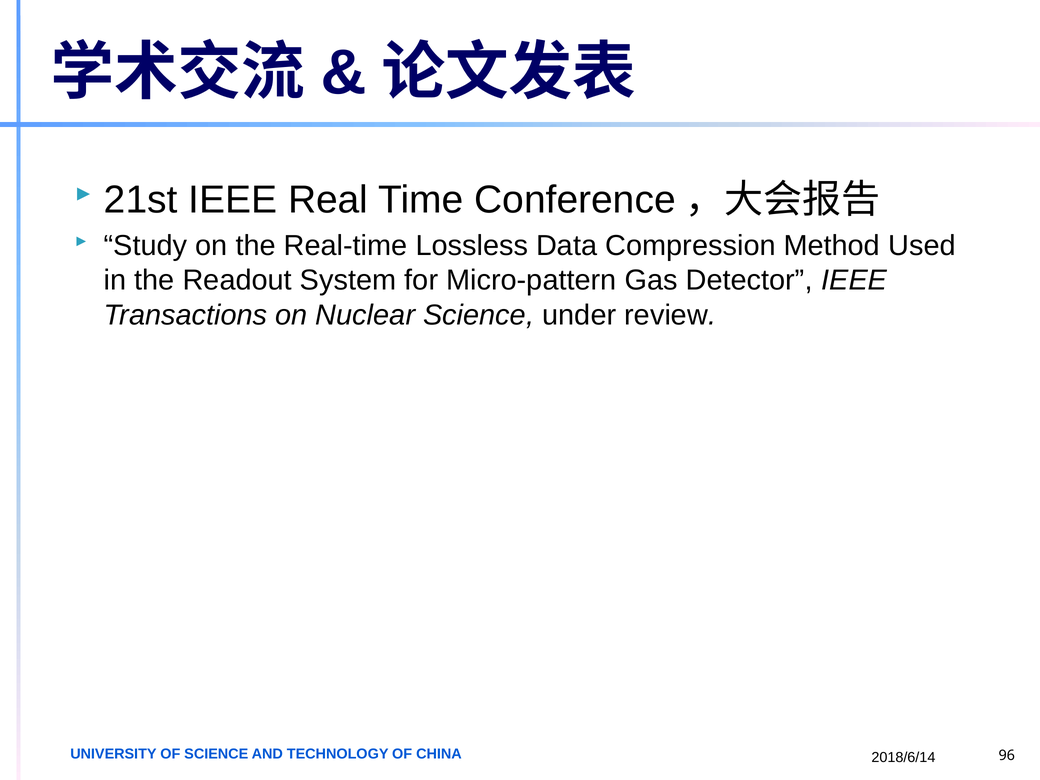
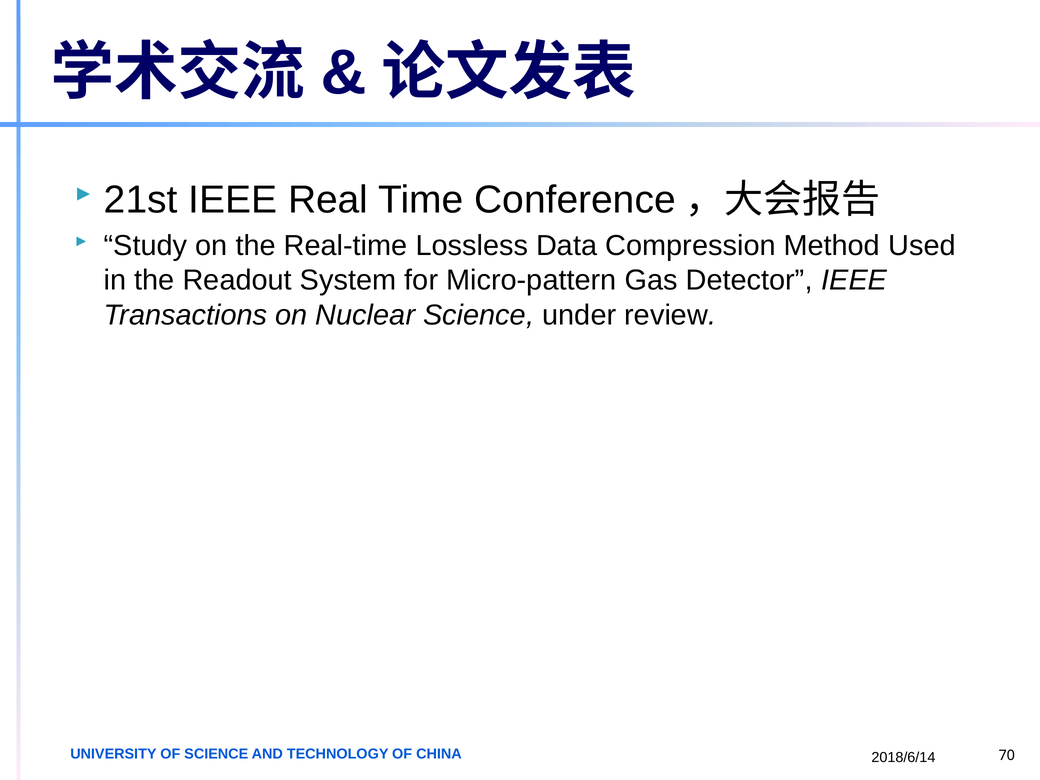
96: 96 -> 70
